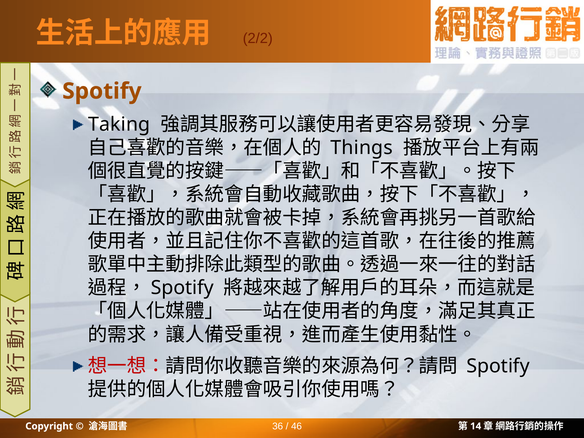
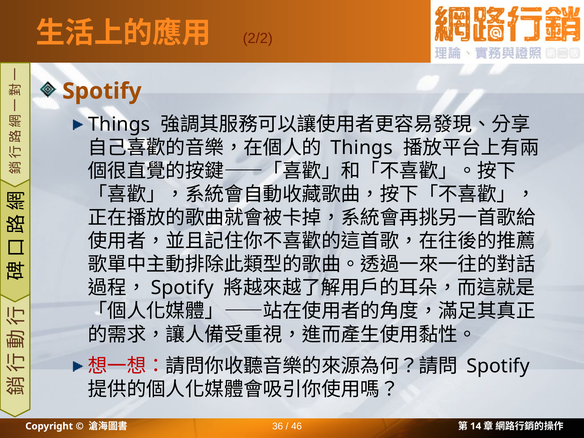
Taking at (119, 124): Taking -> Things
